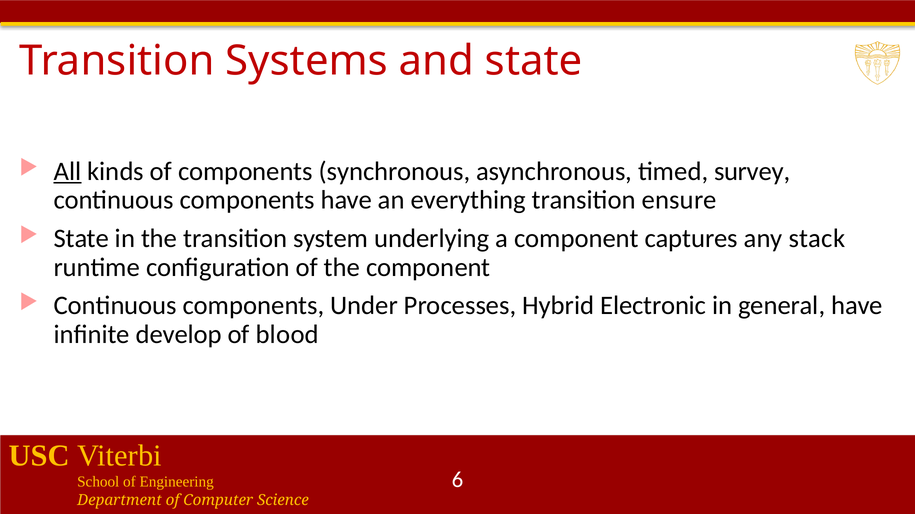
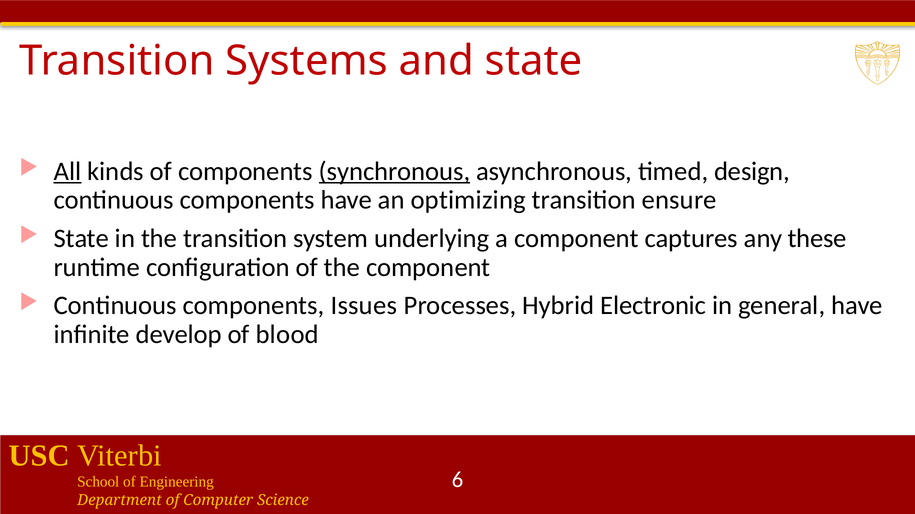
synchronous underline: none -> present
survey: survey -> design
everything: everything -> optimizing
stack: stack -> these
Under: Under -> Issues
